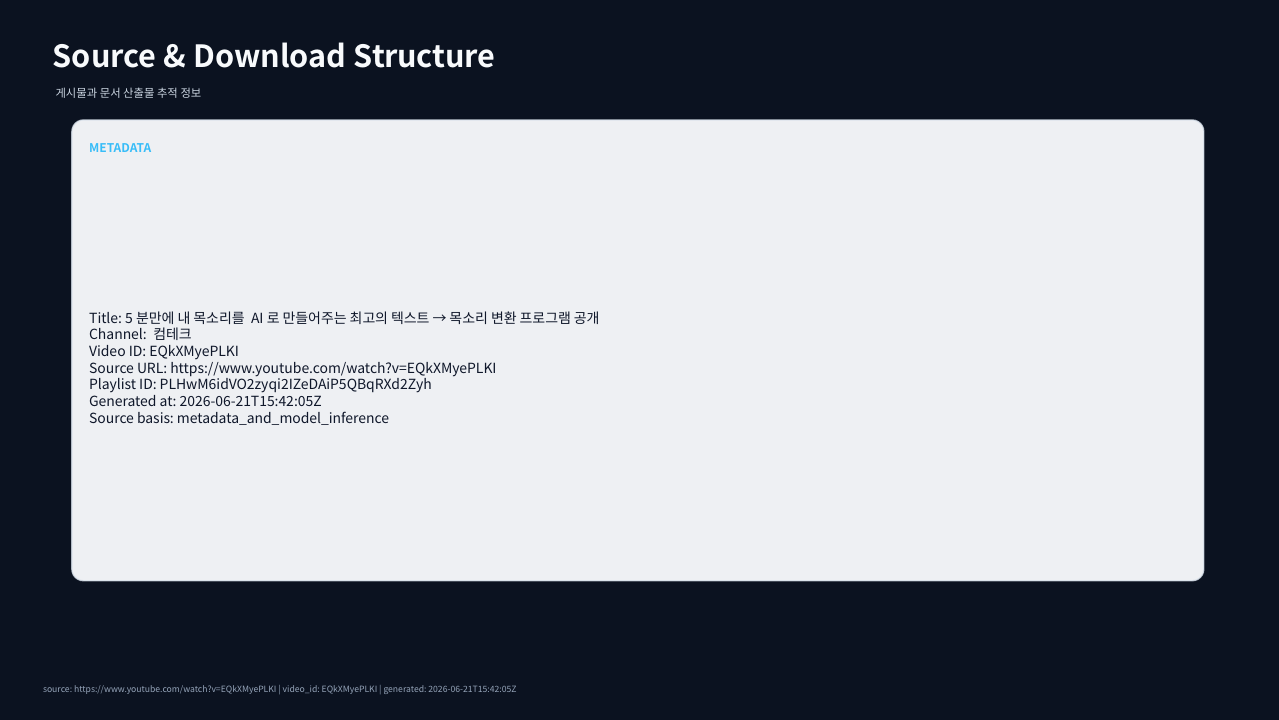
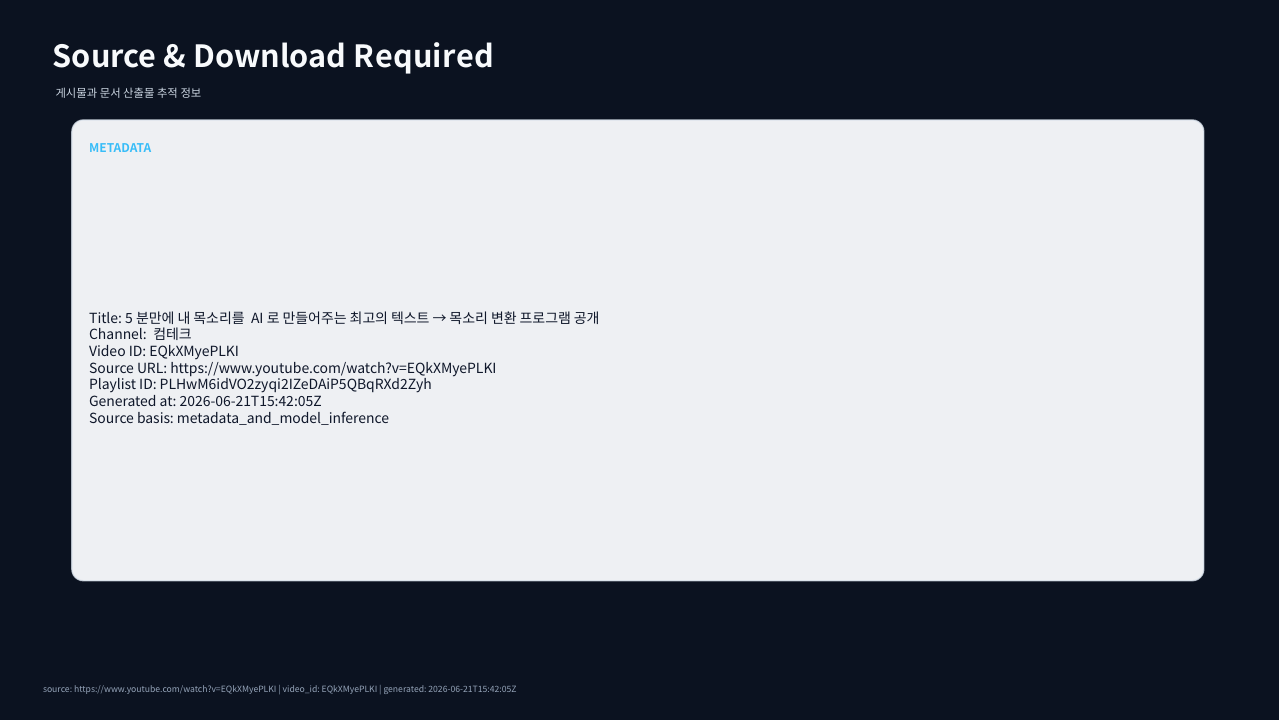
Structure: Structure -> Required
